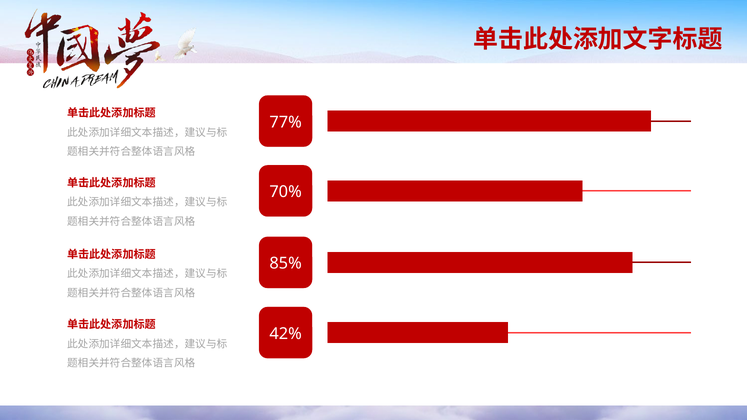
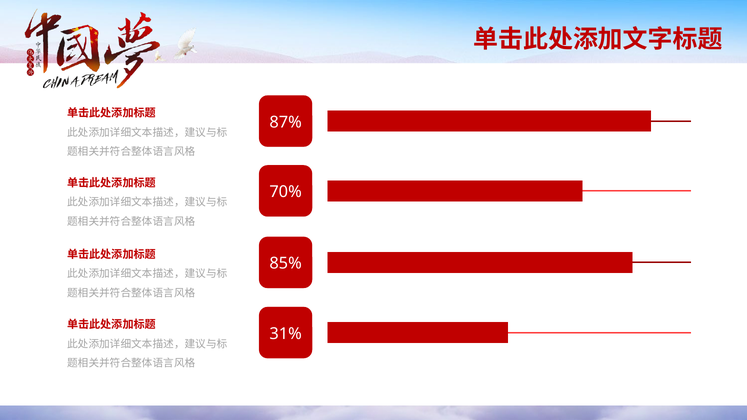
77%: 77% -> 87%
42%: 42% -> 31%
